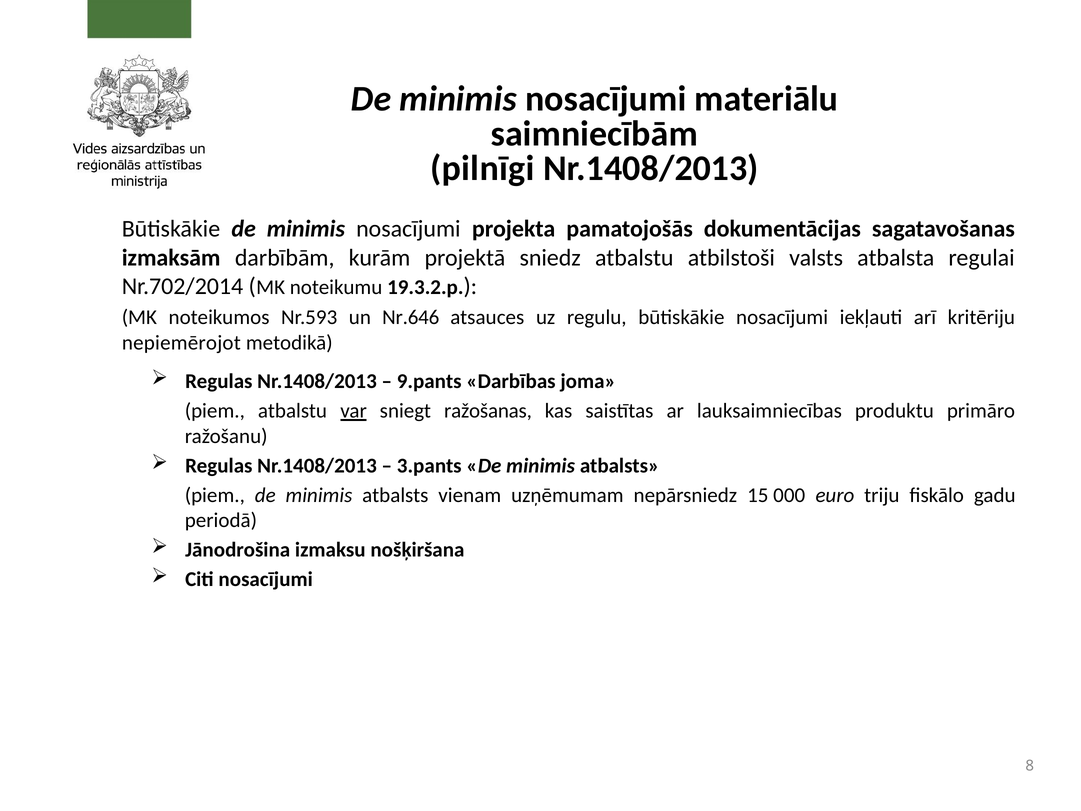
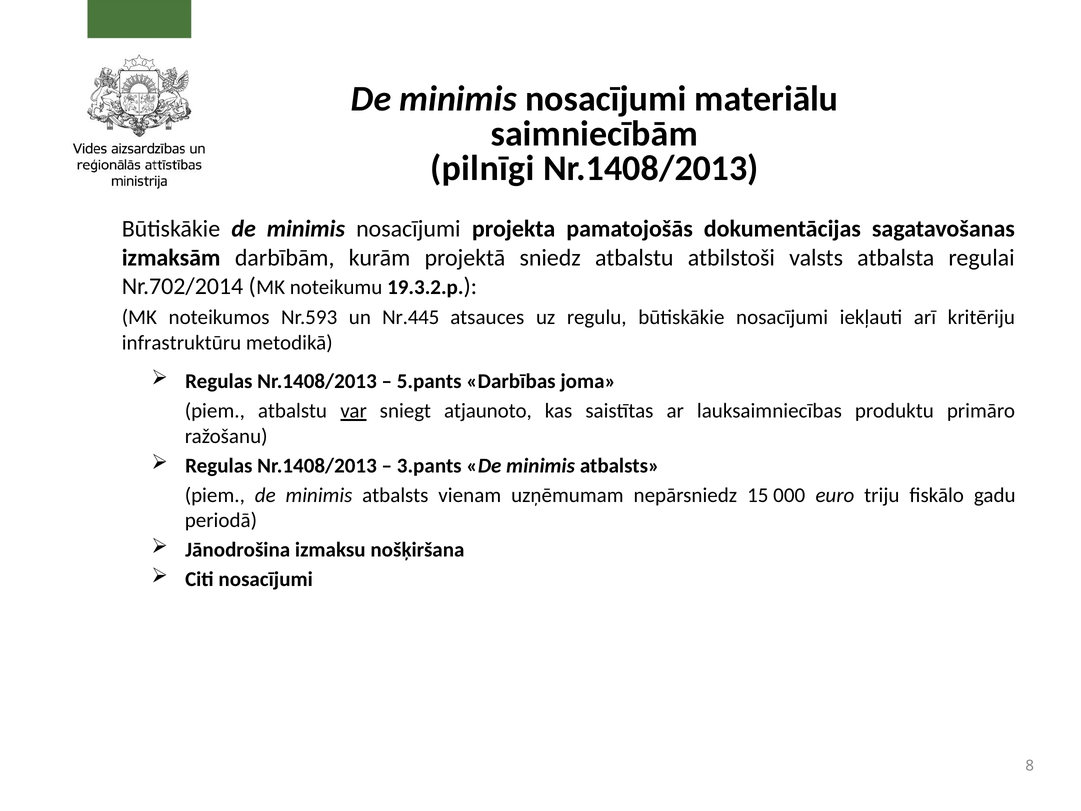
Nr.646: Nr.646 -> Nr.445
nepiemērojot: nepiemērojot -> infrastruktūru
9.pants: 9.pants -> 5.pants
ražošanas: ražošanas -> atjaunoto
